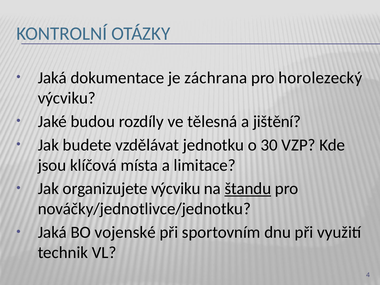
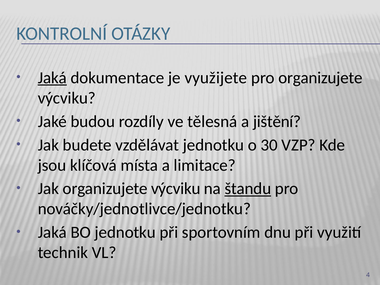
Jaká at (52, 78) underline: none -> present
záchrana: záchrana -> využijete
pro horolezecký: horolezecký -> organizujete
BO vojenské: vojenské -> jednotku
